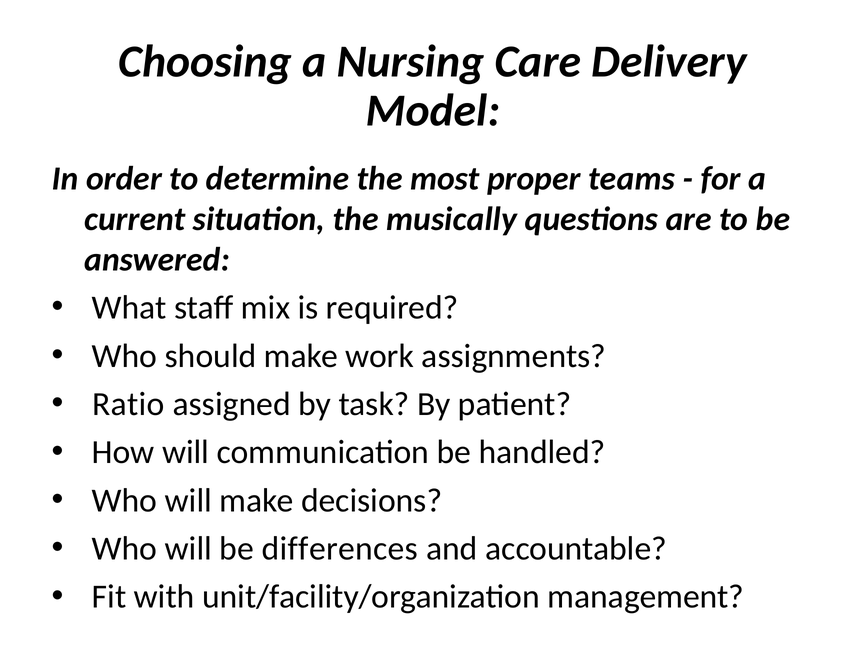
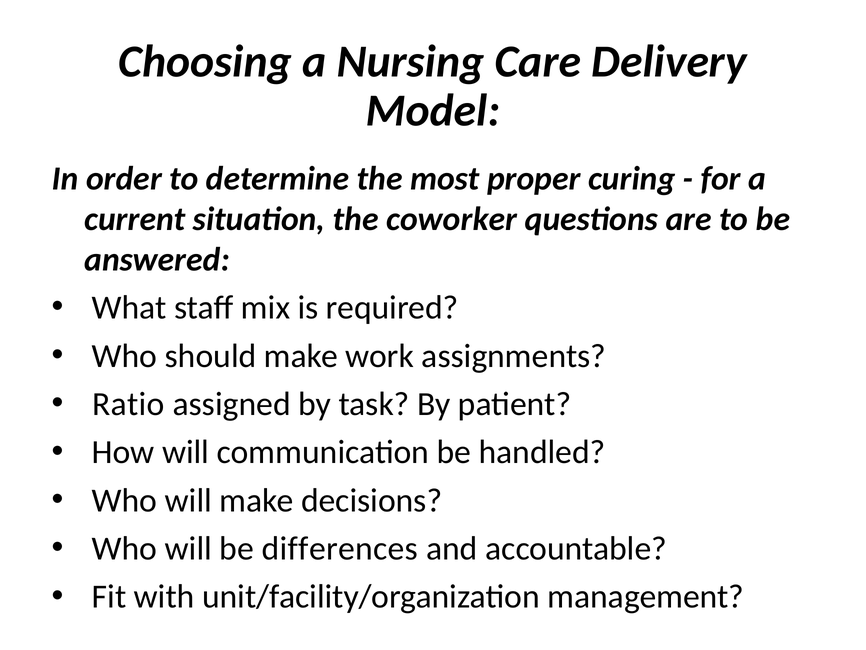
teams: teams -> curing
musically: musically -> coworker
